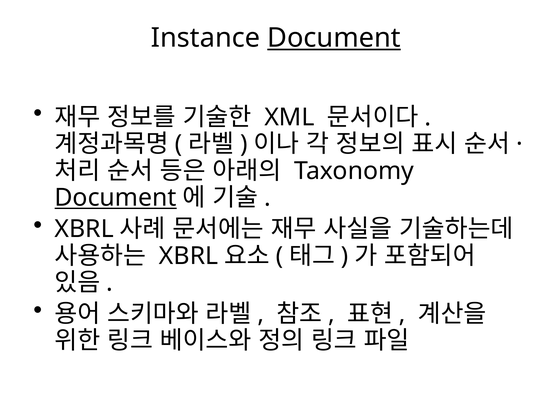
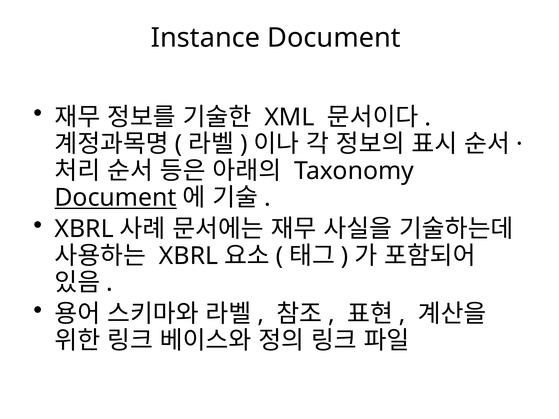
Document at (334, 38) underline: present -> none
